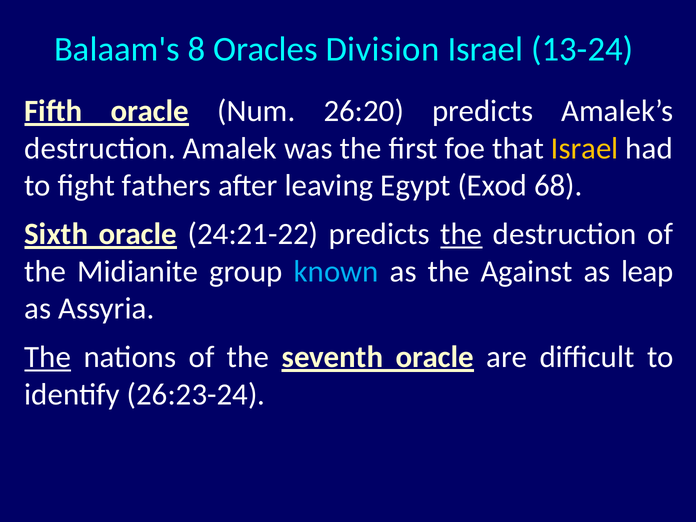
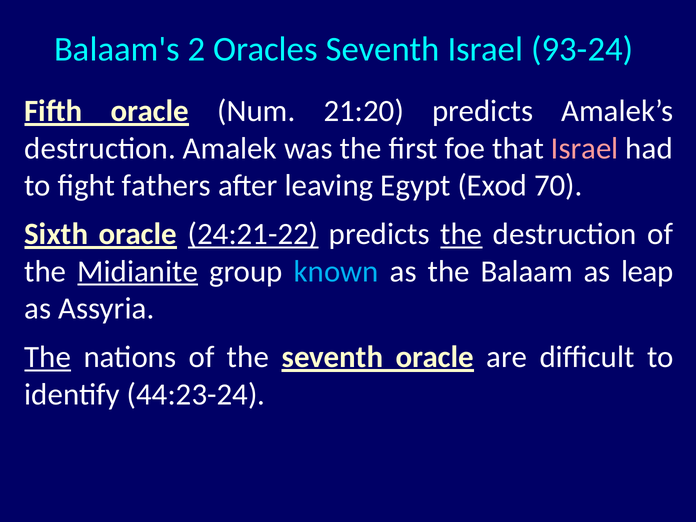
8: 8 -> 2
Oracles Division: Division -> Seventh
13-24: 13-24 -> 93-24
26:20: 26:20 -> 21:20
Israel at (585, 148) colour: yellow -> pink
68: 68 -> 70
24:21-22 underline: none -> present
Midianite underline: none -> present
Against: Against -> Balaam
26:23-24: 26:23-24 -> 44:23-24
